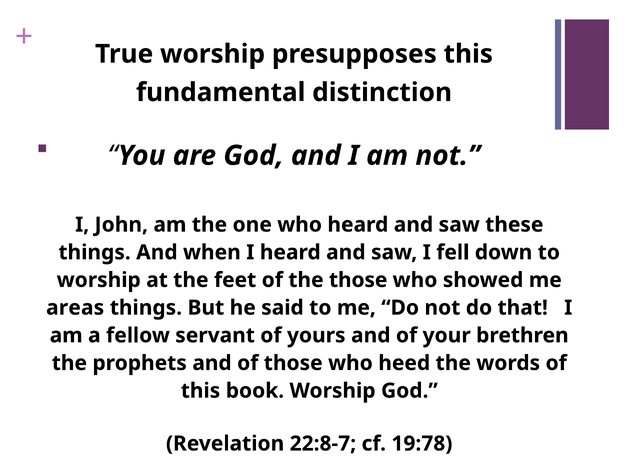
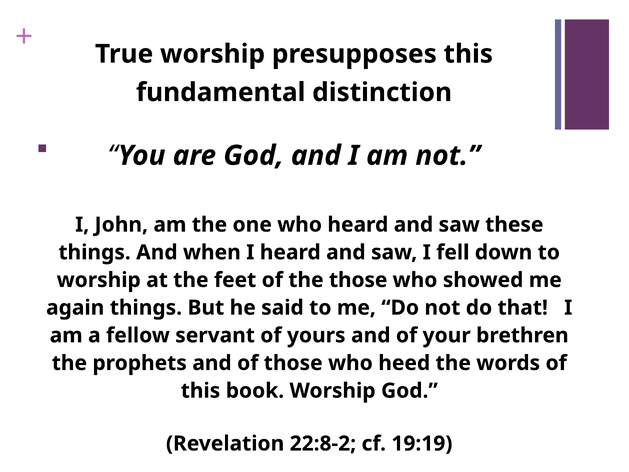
areas: areas -> again
22:8-7: 22:8-7 -> 22:8-2
19:78: 19:78 -> 19:19
